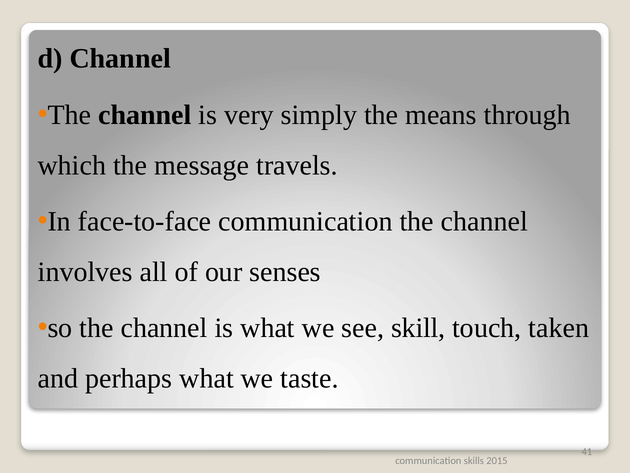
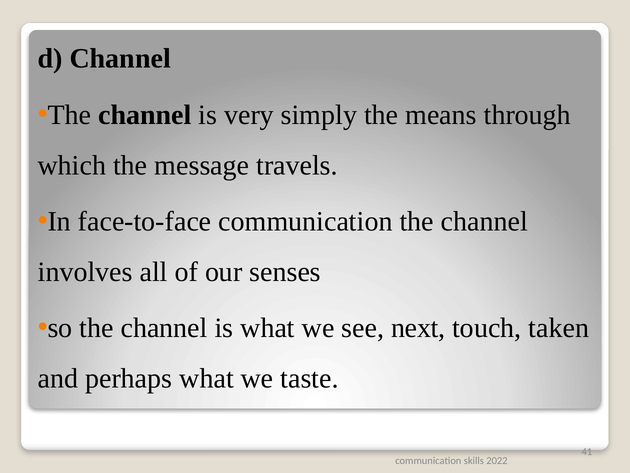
skill: skill -> next
2015: 2015 -> 2022
